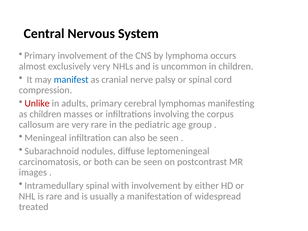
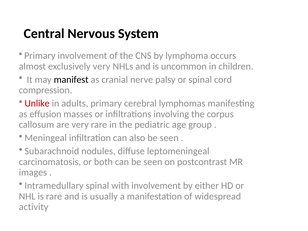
manifest colour: blue -> black
as children: children -> effusion
treated: treated -> activity
